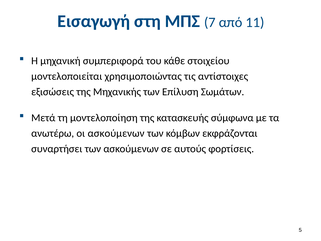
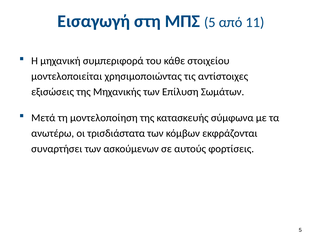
ΜΠΣ 7: 7 -> 5
οι ασκούμενων: ασκούμενων -> τρισδιάστατα
